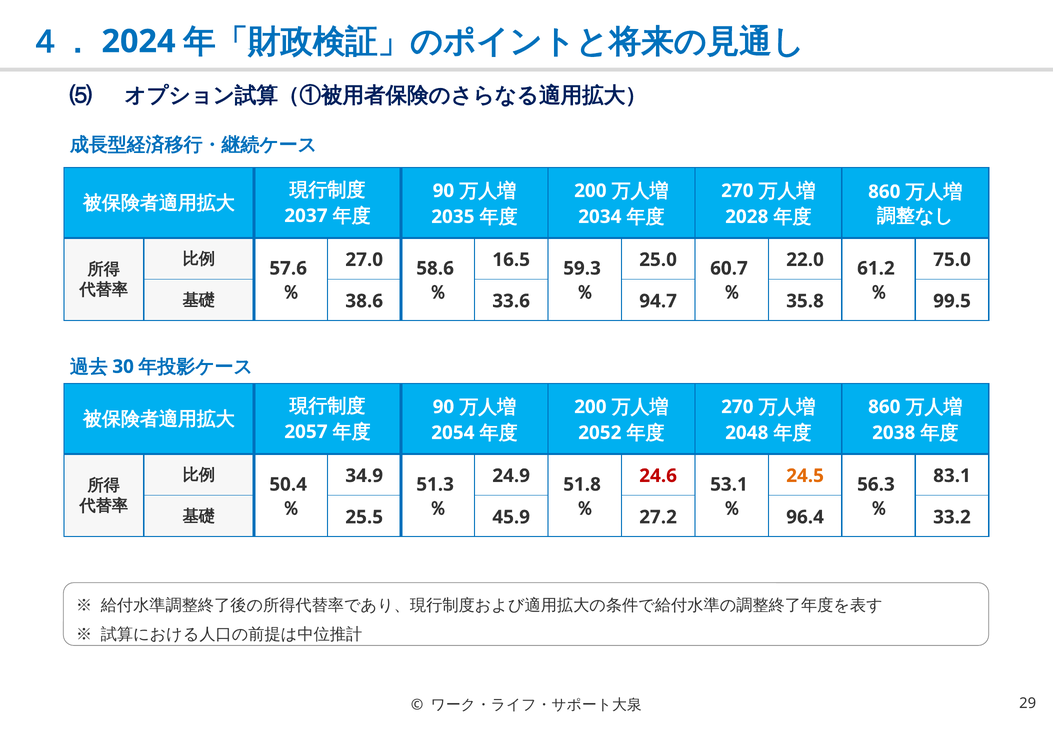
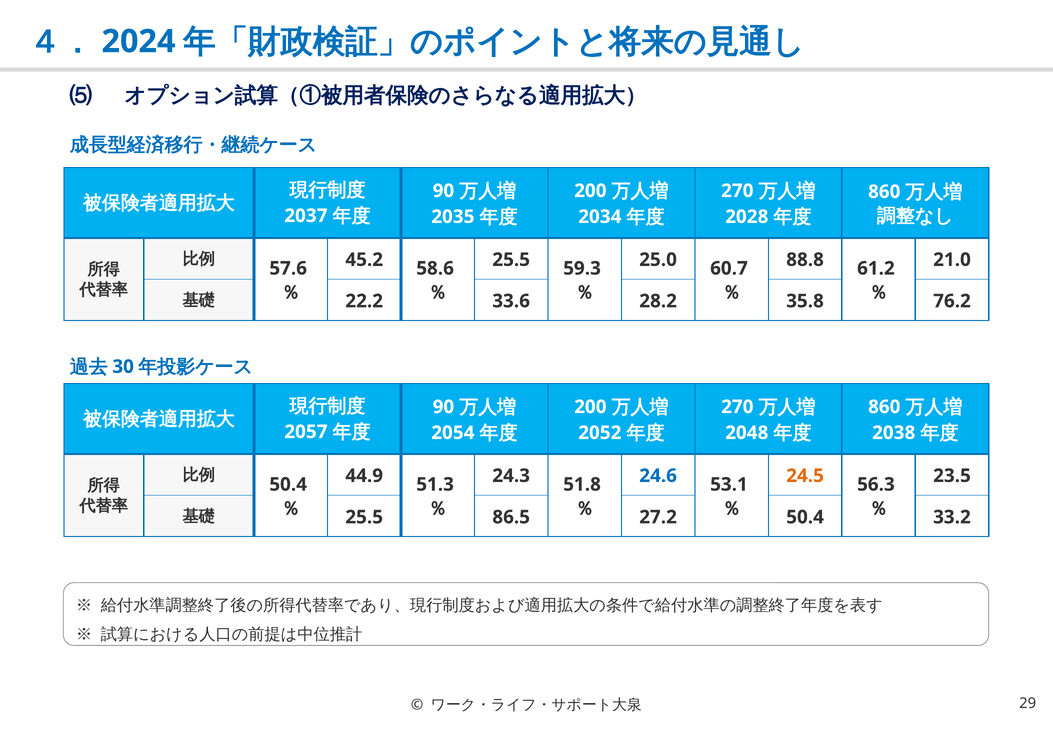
27.0: 27.0 -> 45.2
16.5 at (511, 260): 16.5 -> 25.5
22.0: 22.0 -> 88.8
75.0: 75.0 -> 21.0
38.6: 38.6 -> 22.2
94.7: 94.7 -> 28.2
99.5: 99.5 -> 76.2
34.9: 34.9 -> 44.9
24.9: 24.9 -> 24.3
24.6 colour: red -> blue
83.1: 83.1 -> 23.5
45.9: 45.9 -> 86.5
27.2 96.4: 96.4 -> 50.4
